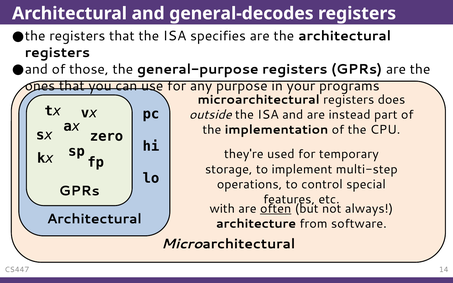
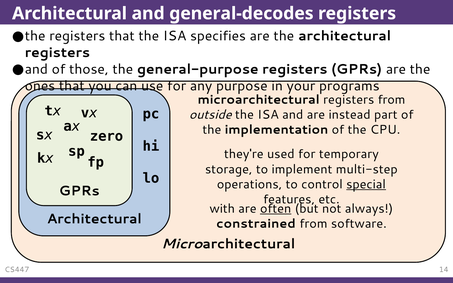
registers does: does -> from
special underline: none -> present
architecture: architecture -> constrained
